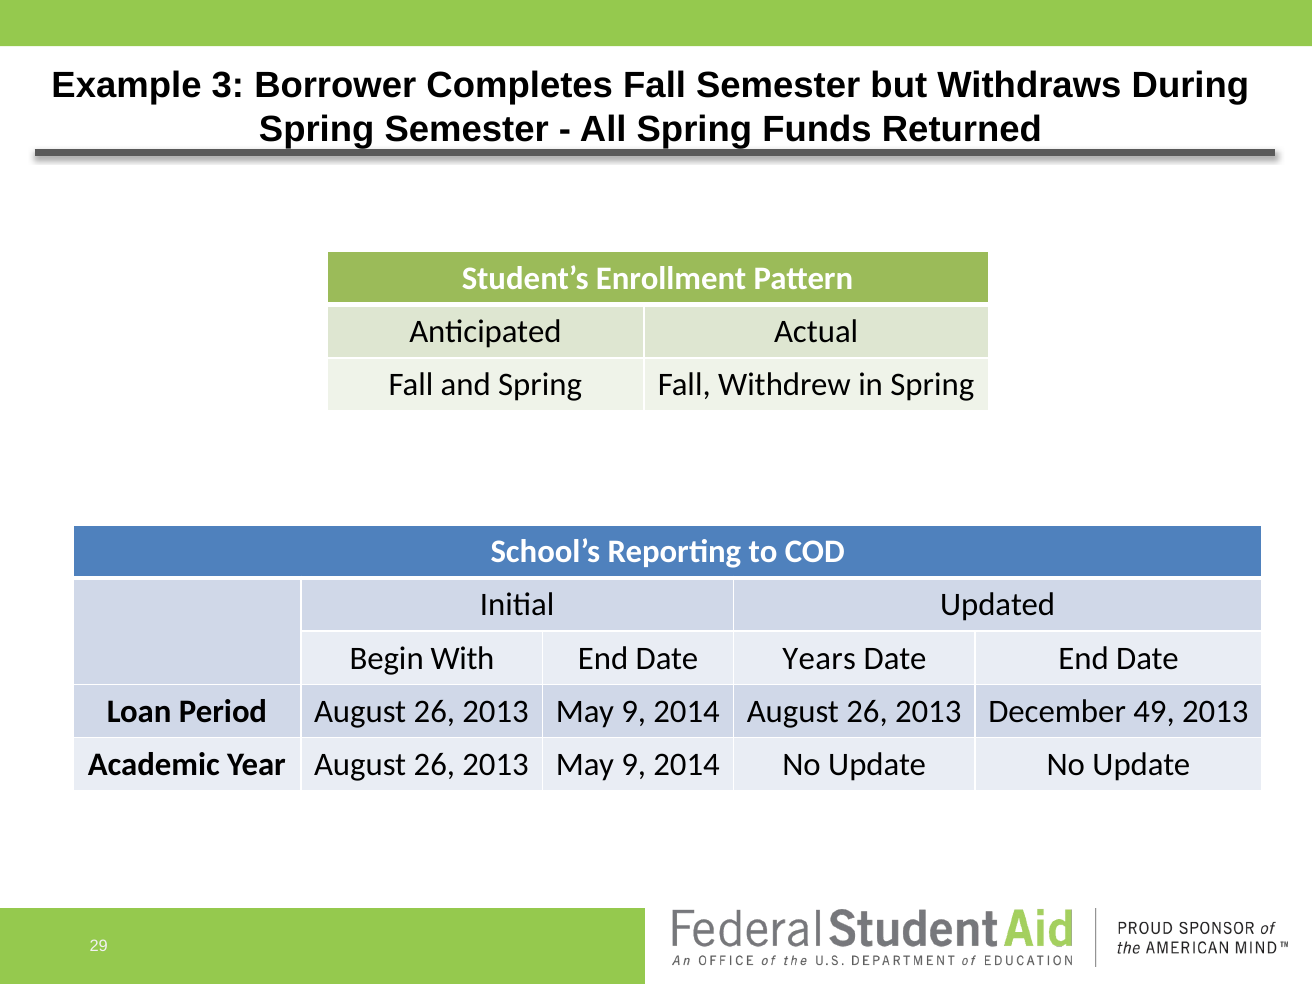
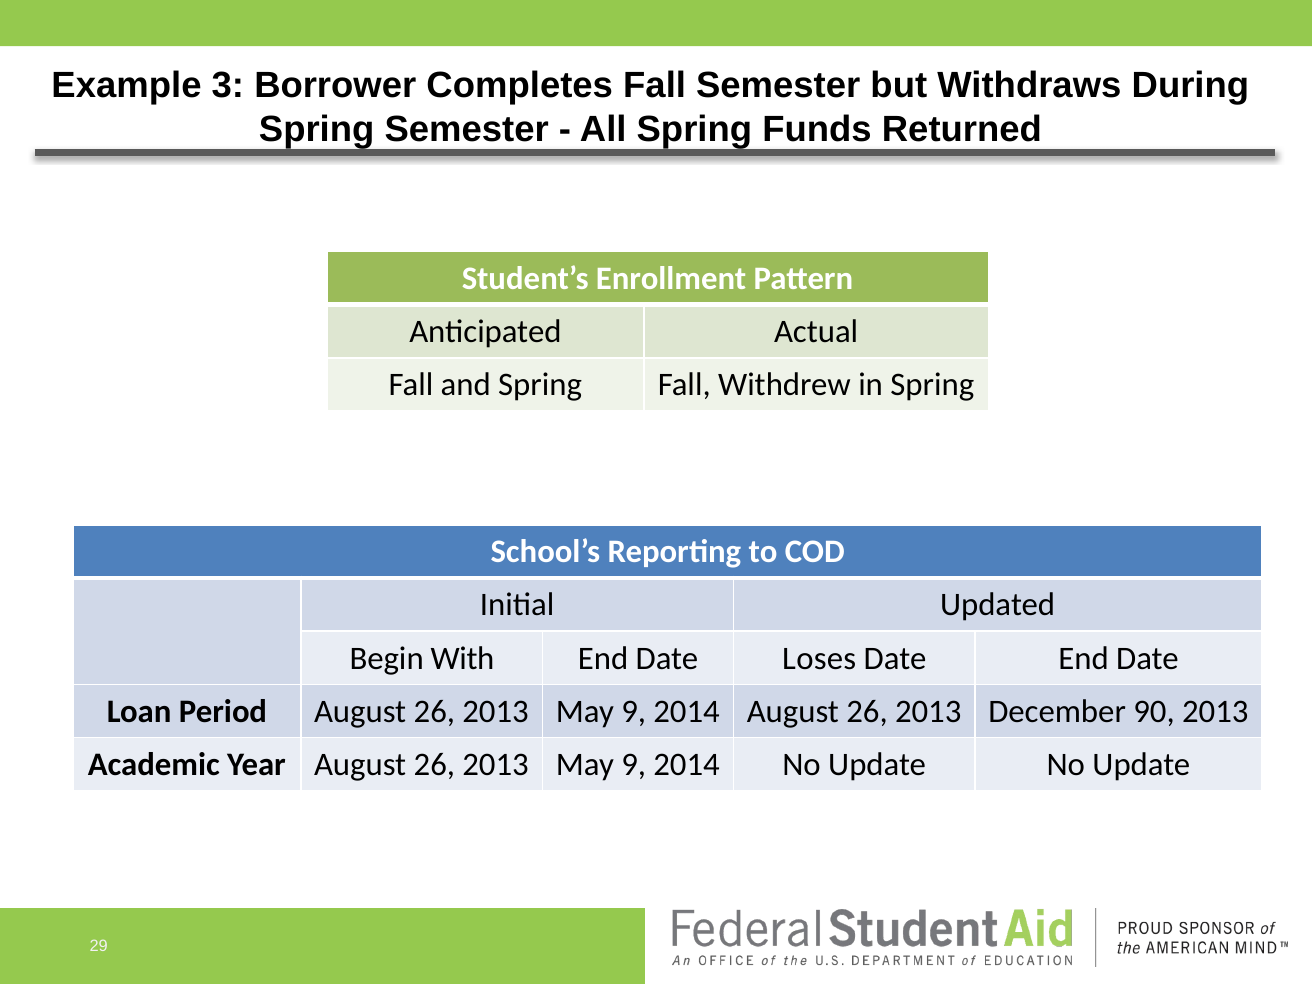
Years: Years -> Loses
49: 49 -> 90
